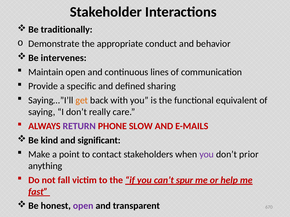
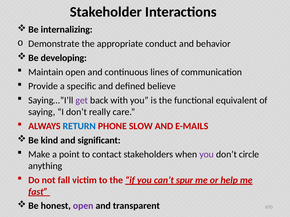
traditionally: traditionally -> internalizing
intervenes: intervenes -> developing
sharing: sharing -> believe
get colour: orange -> purple
RETURN colour: purple -> blue
prior: prior -> circle
